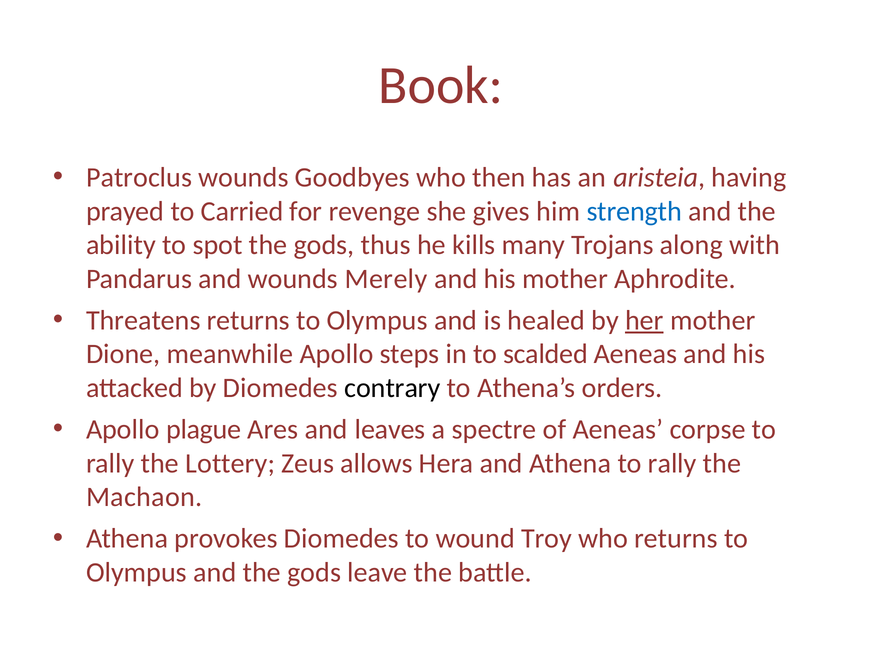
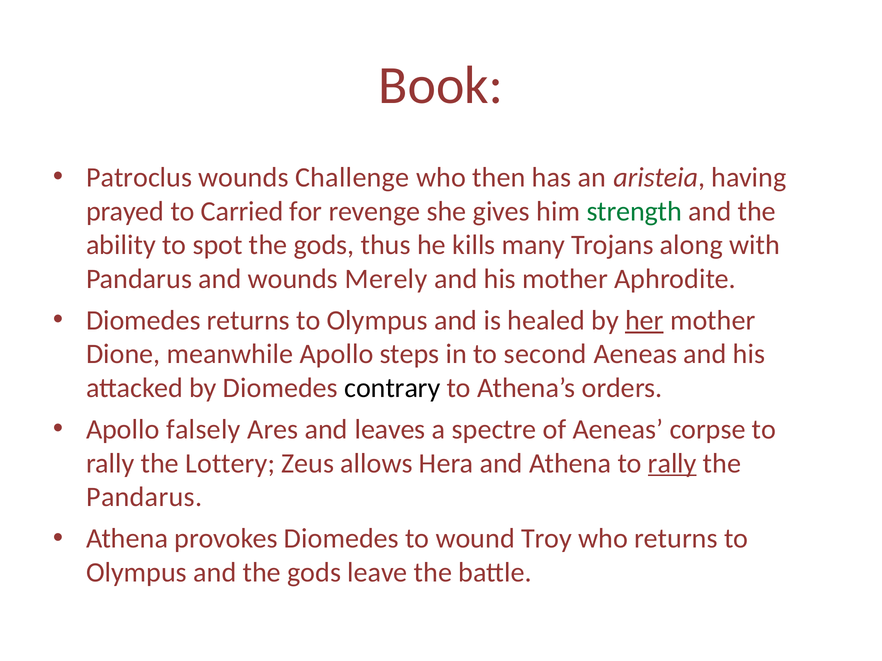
Goodbyes: Goodbyes -> Challenge
strength colour: blue -> green
Threatens at (143, 321): Threatens -> Diomedes
scalded: scalded -> second
plague: plague -> falsely
rally at (672, 464) underline: none -> present
Machaon at (144, 497): Machaon -> Pandarus
